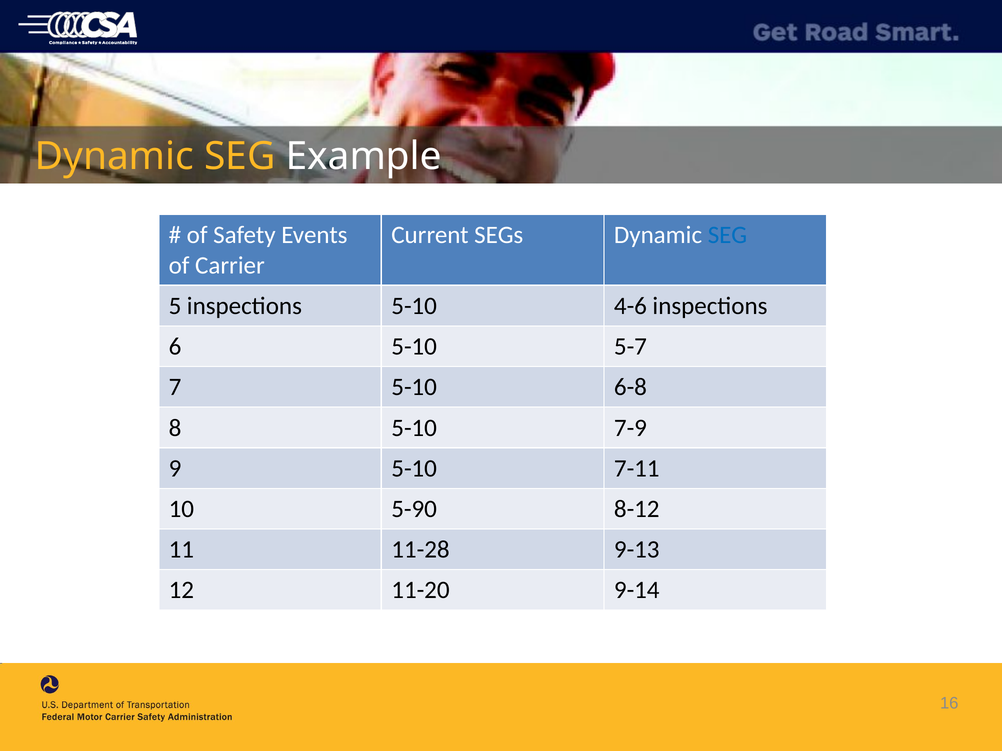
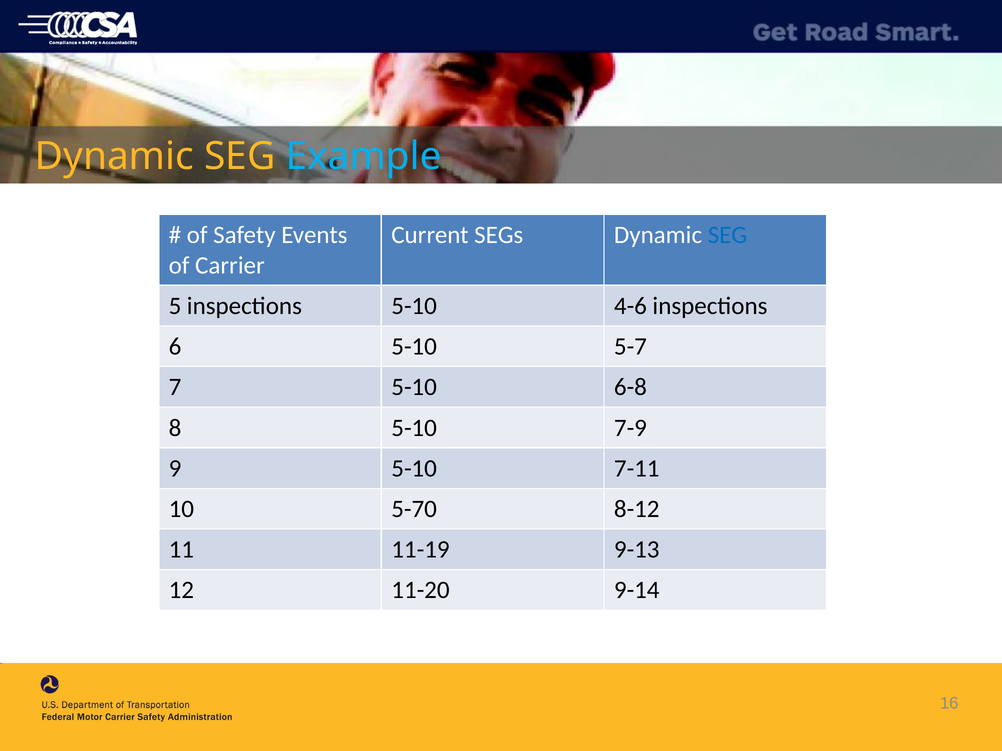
Example colour: white -> light blue
5-90: 5-90 -> 5-70
11-28: 11-28 -> 11-19
